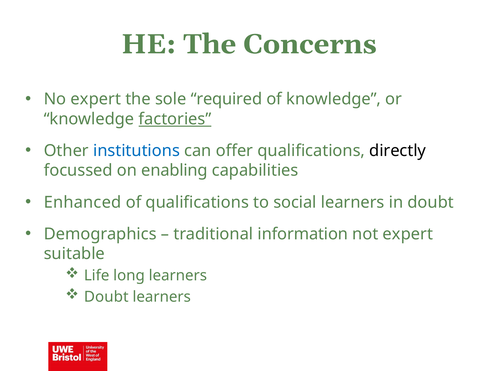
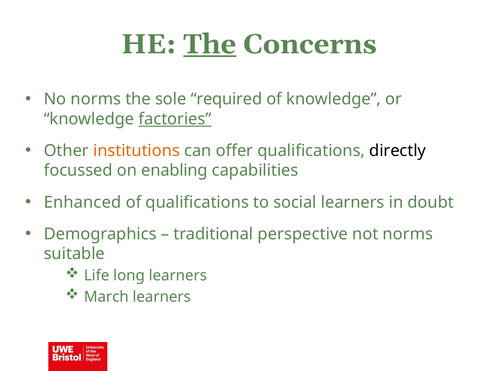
The at (210, 44) underline: none -> present
No expert: expert -> norms
institutions colour: blue -> orange
information: information -> perspective
not expert: expert -> norms
Doubt at (106, 296): Doubt -> March
